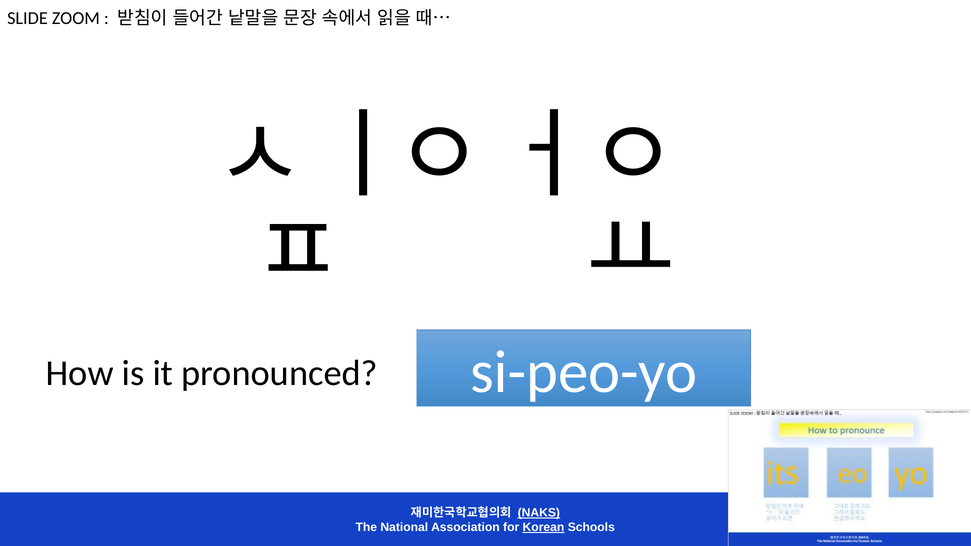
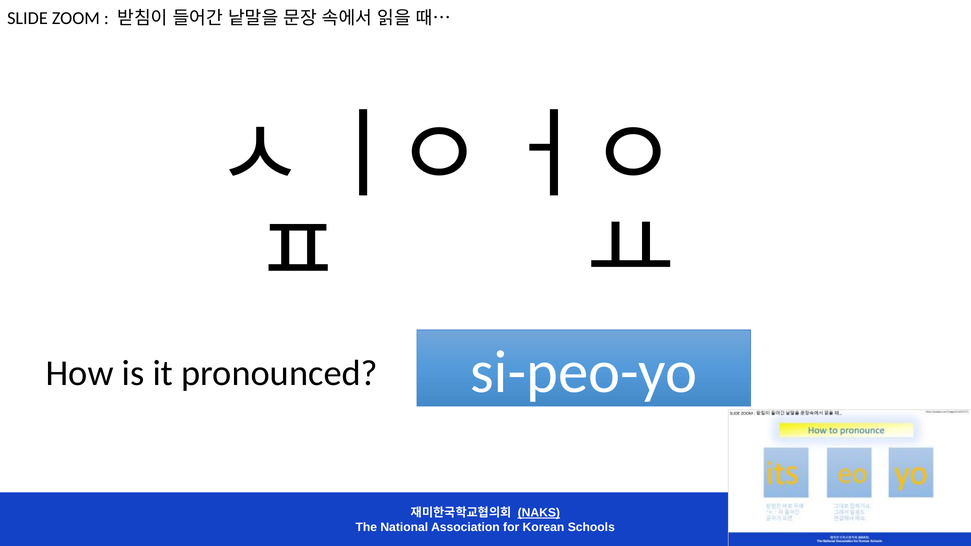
Korean underline: present -> none
